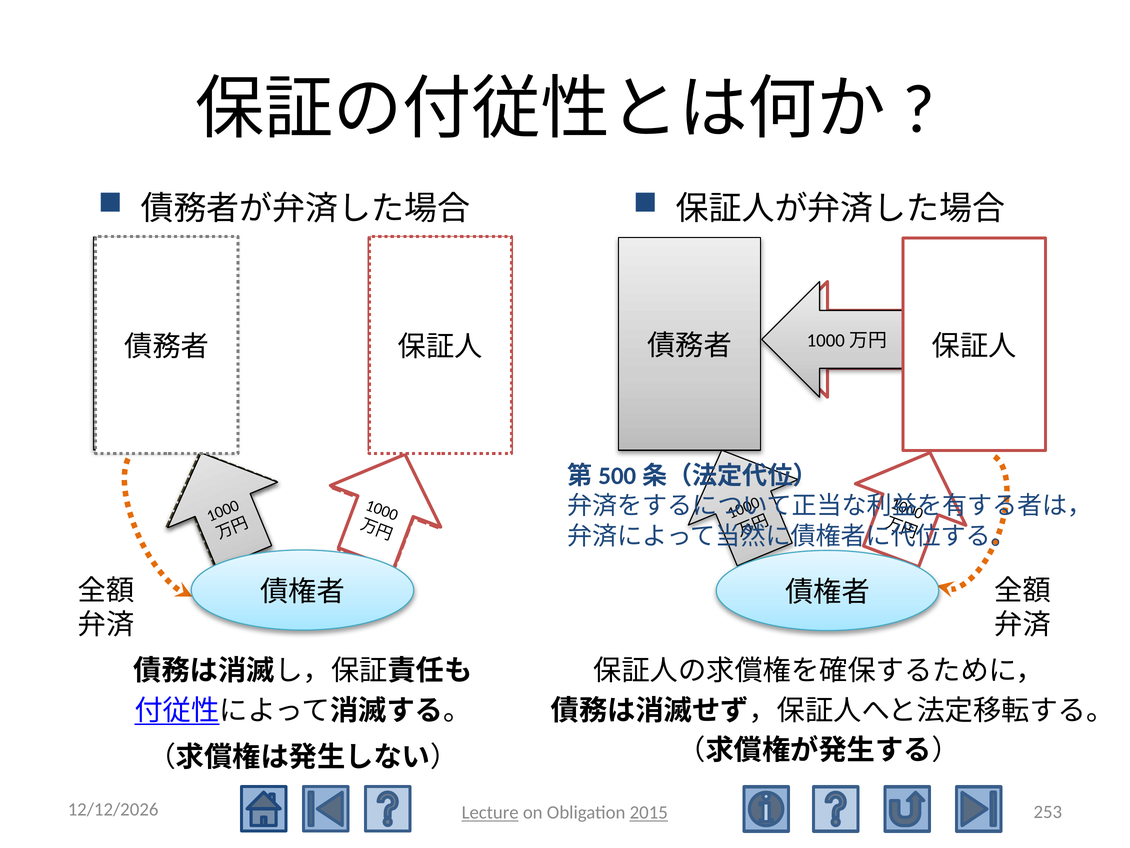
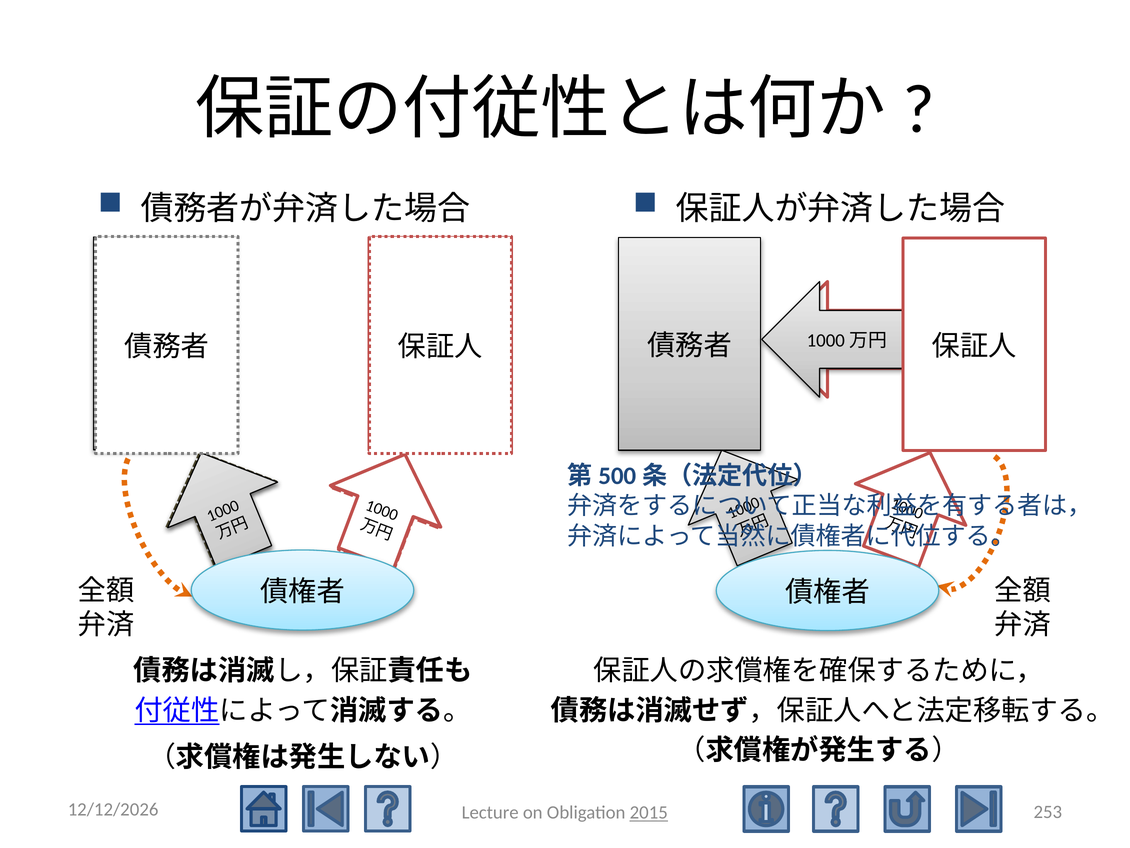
Lecture underline: present -> none
